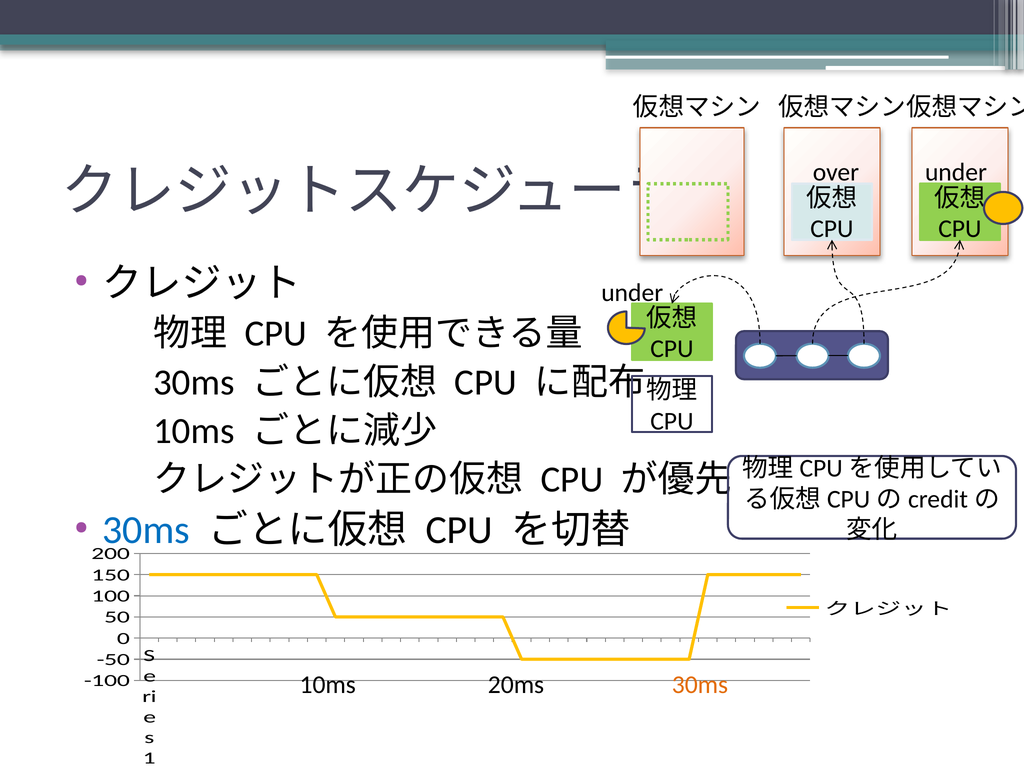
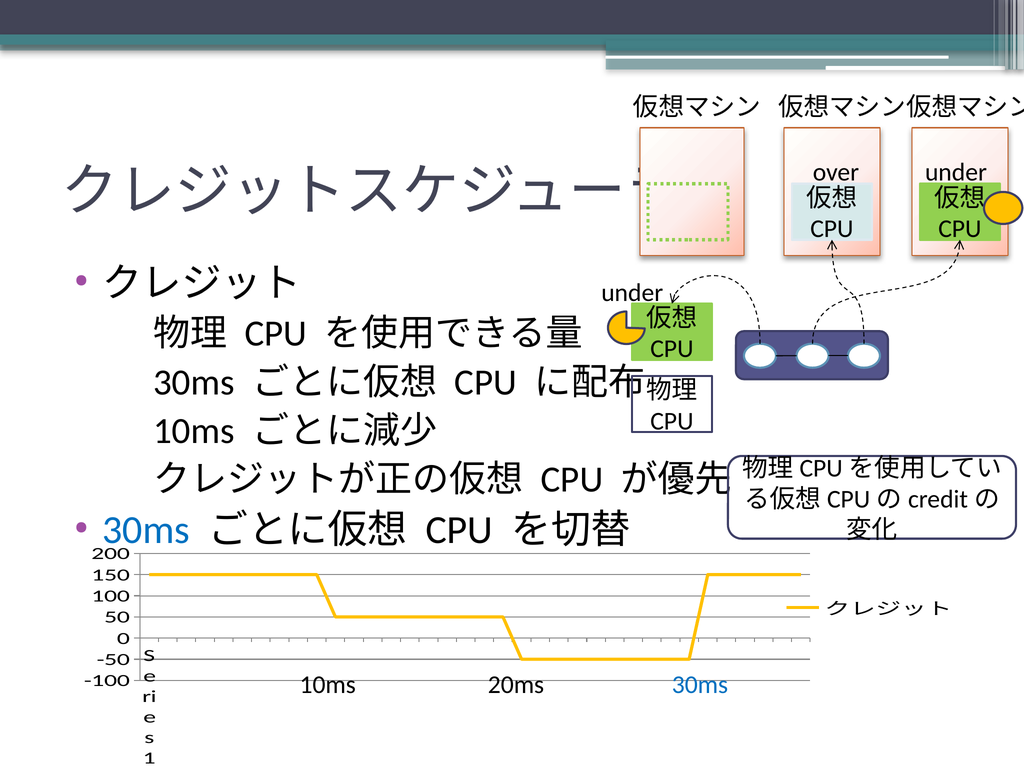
30ms at (700, 685) colour: orange -> blue
